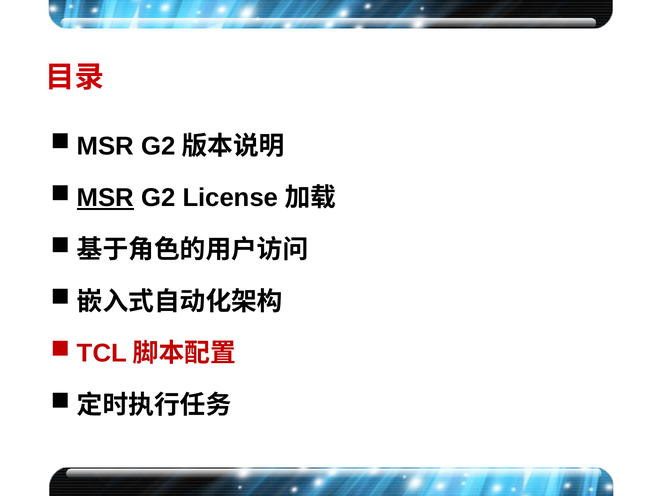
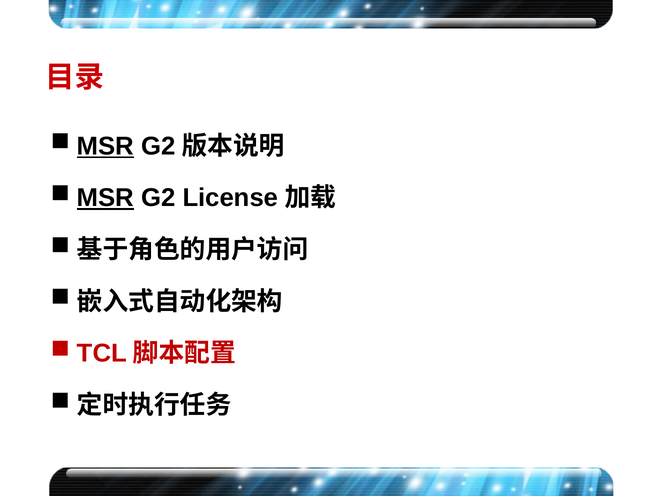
MSR at (106, 146) underline: none -> present
